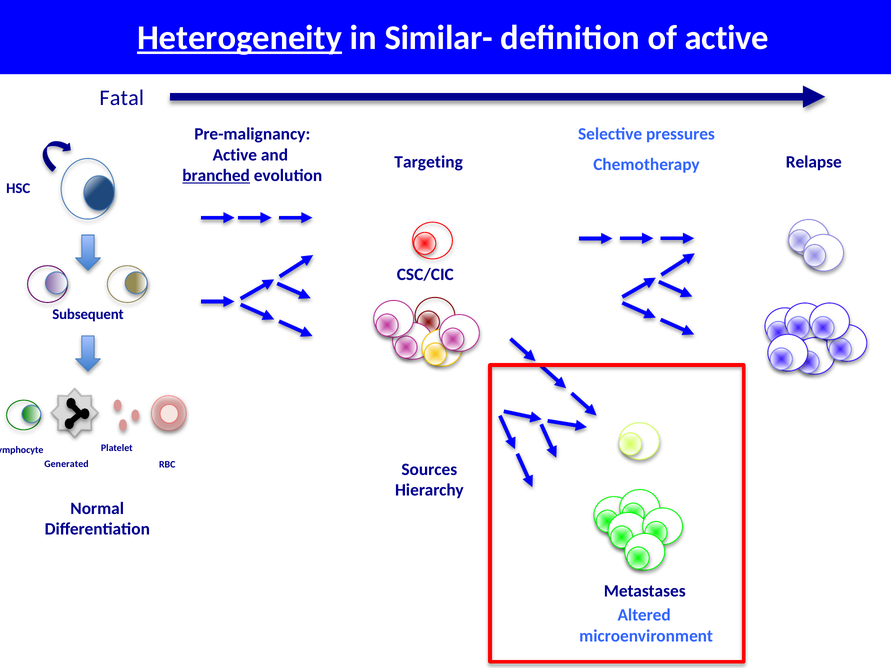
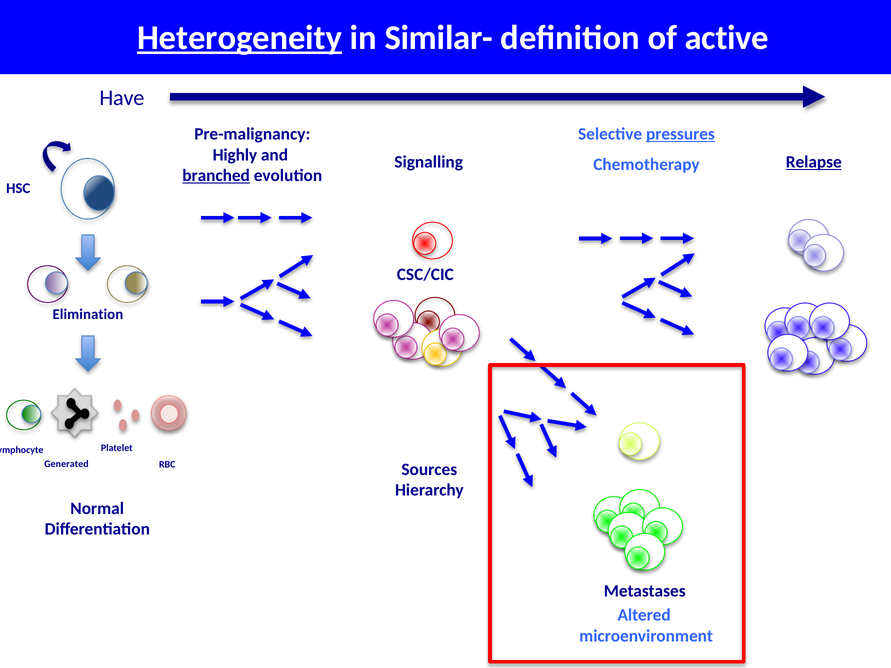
Fatal: Fatal -> Have
pressures underline: none -> present
Active at (235, 155): Active -> Highly
Relapse underline: none -> present
Targeting: Targeting -> Signalling
Subsequent: Subsequent -> Elimination
